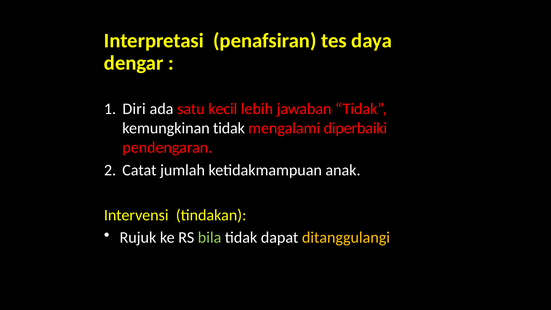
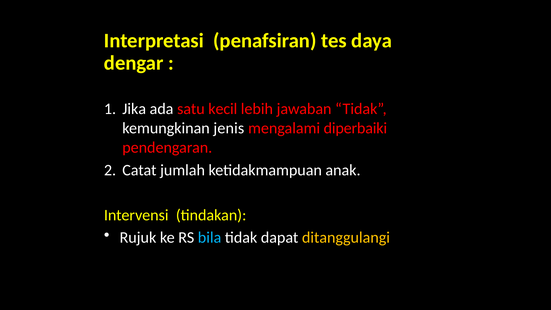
Diri: Diri -> Jika
kemungkinan tidak: tidak -> jenis
bila colour: light green -> light blue
